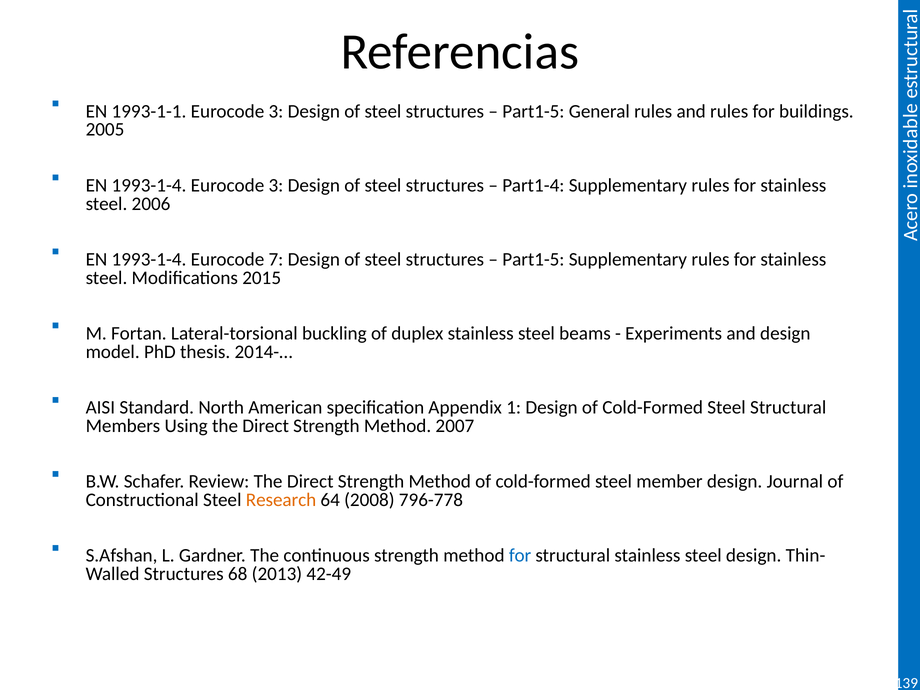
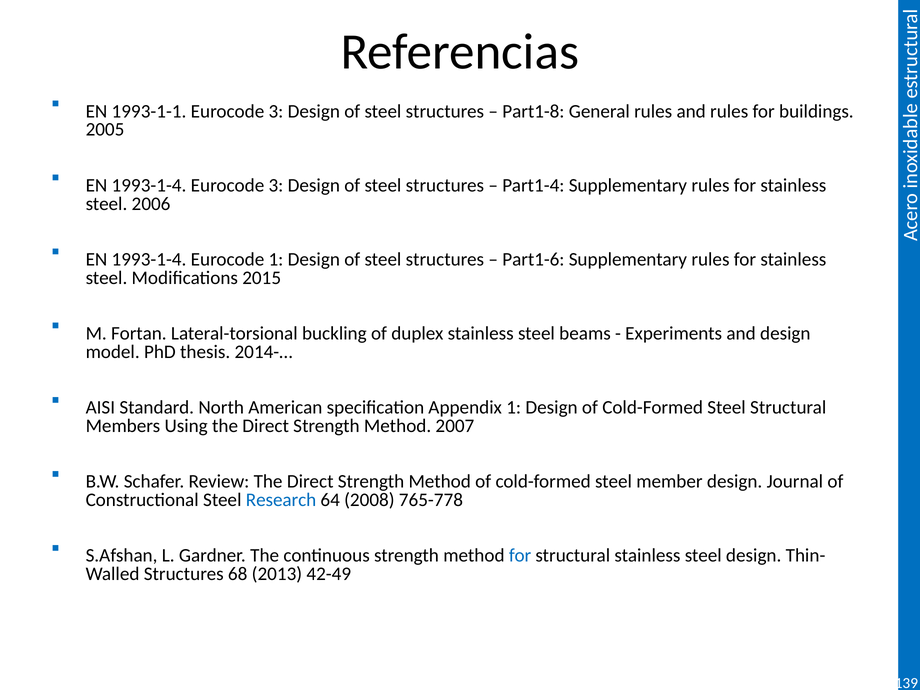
Part1-5 at (533, 111): Part1-5 -> Part1-8
Eurocode 7: 7 -> 1
Part1-5 at (533, 259): Part1-5 -> Part1-6
Research colour: orange -> blue
796-778: 796-778 -> 765-778
